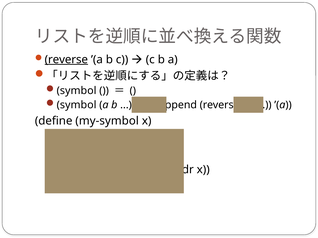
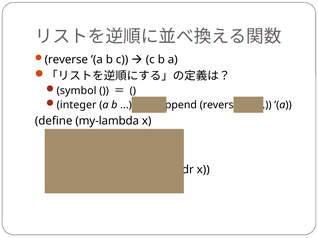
reverse at (66, 60) underline: present -> none
symbol at (77, 105): symbol -> integer
my-symbol: my-symbol -> my-lambda
